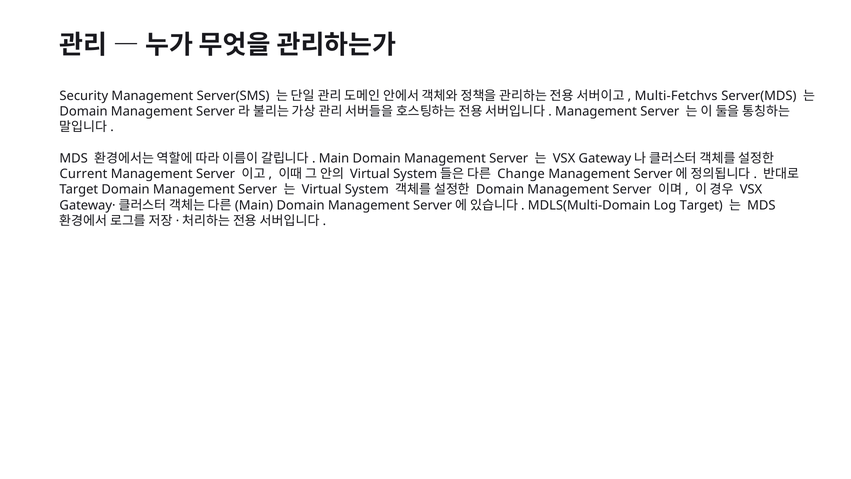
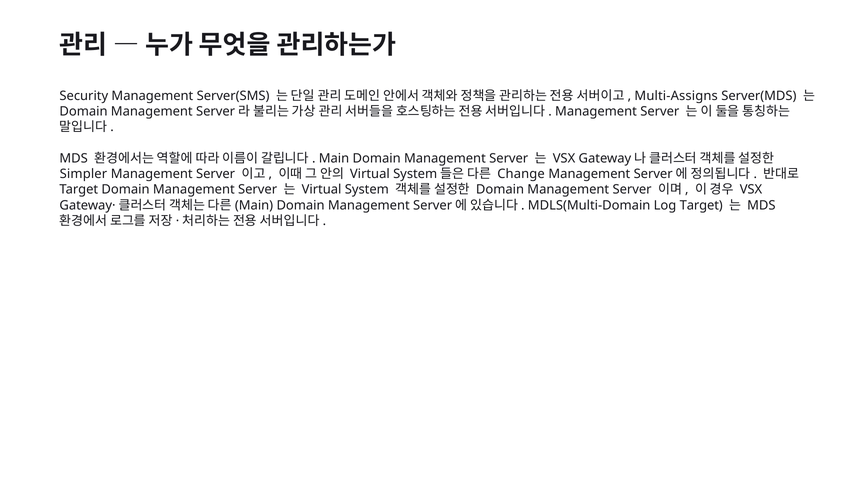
Multi-Fetchvs: Multi-Fetchvs -> Multi-Assigns
Current: Current -> Simpler
